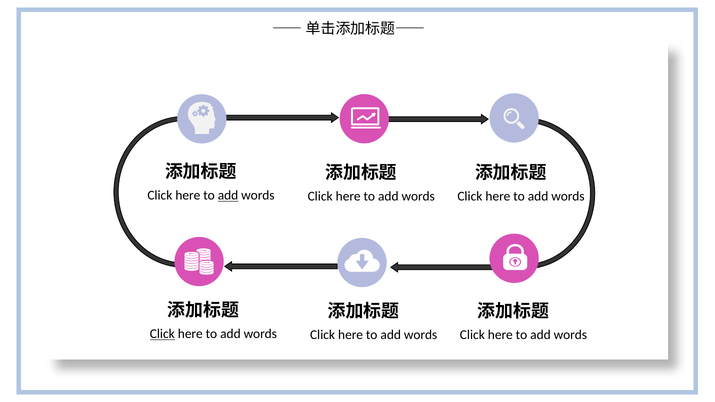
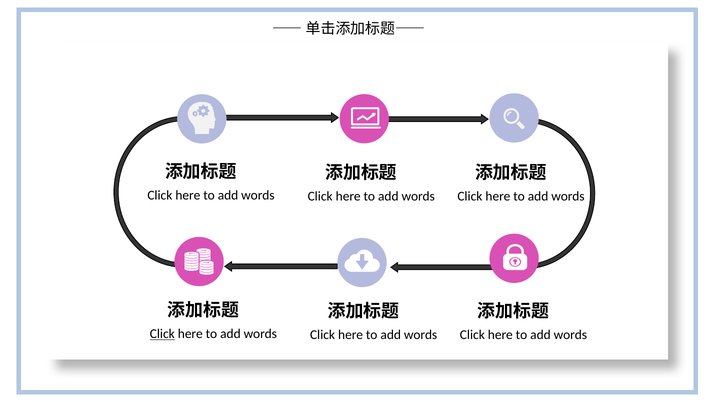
add at (228, 196) underline: present -> none
